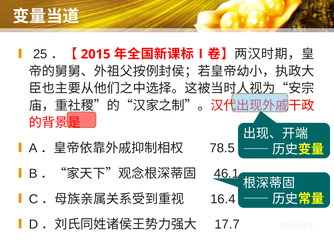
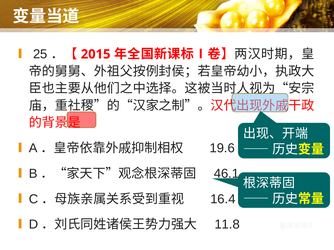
78.5: 78.5 -> 19.6
17.7: 17.7 -> 11.8
